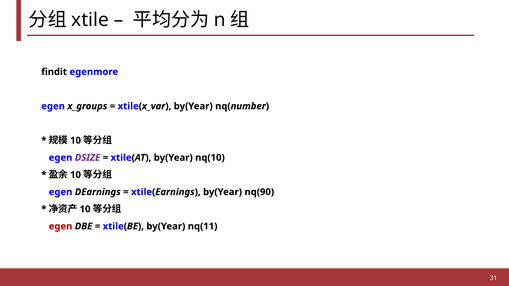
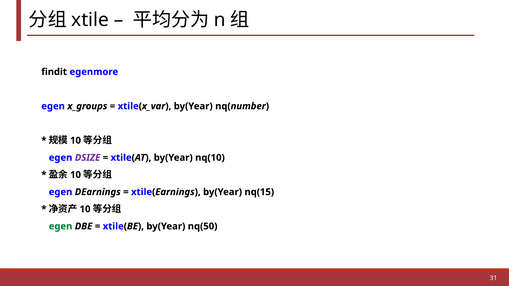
nq(90: nq(90 -> nq(15
egen at (61, 227) colour: red -> green
nq(11: nq(11 -> nq(50
